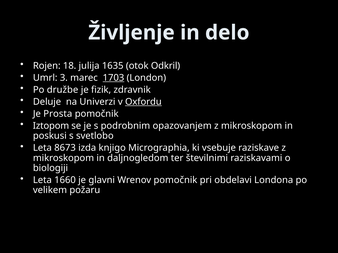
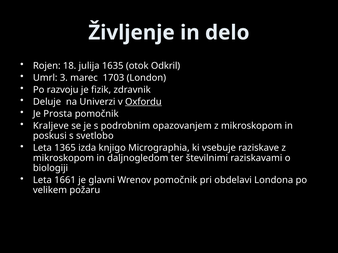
1703 underline: present -> none
družbe: družbe -> razvoju
Iztopom: Iztopom -> Kraljeve
8673: 8673 -> 1365
1660: 1660 -> 1661
